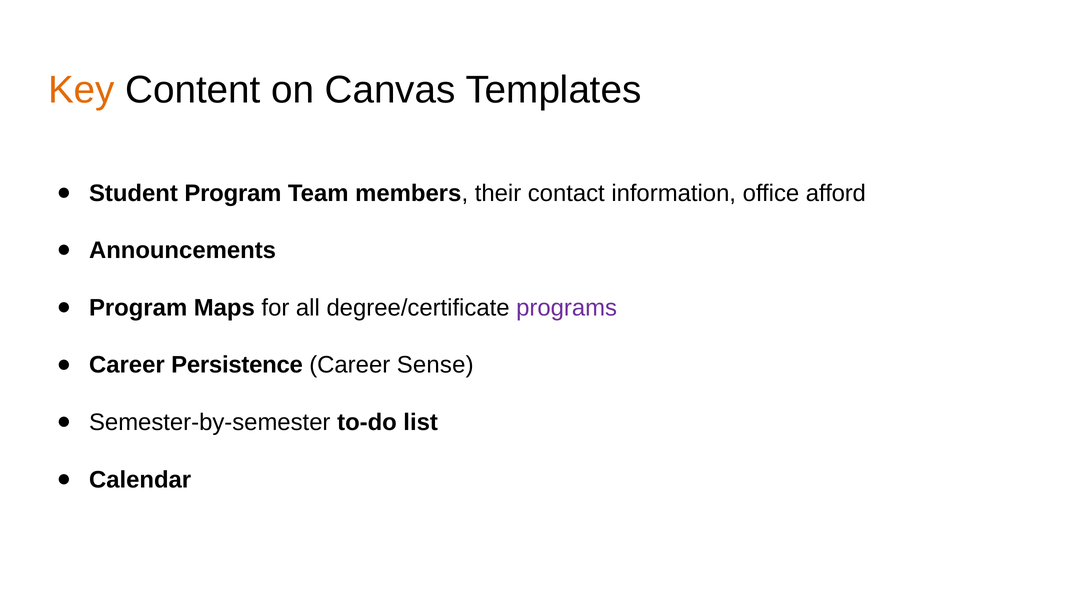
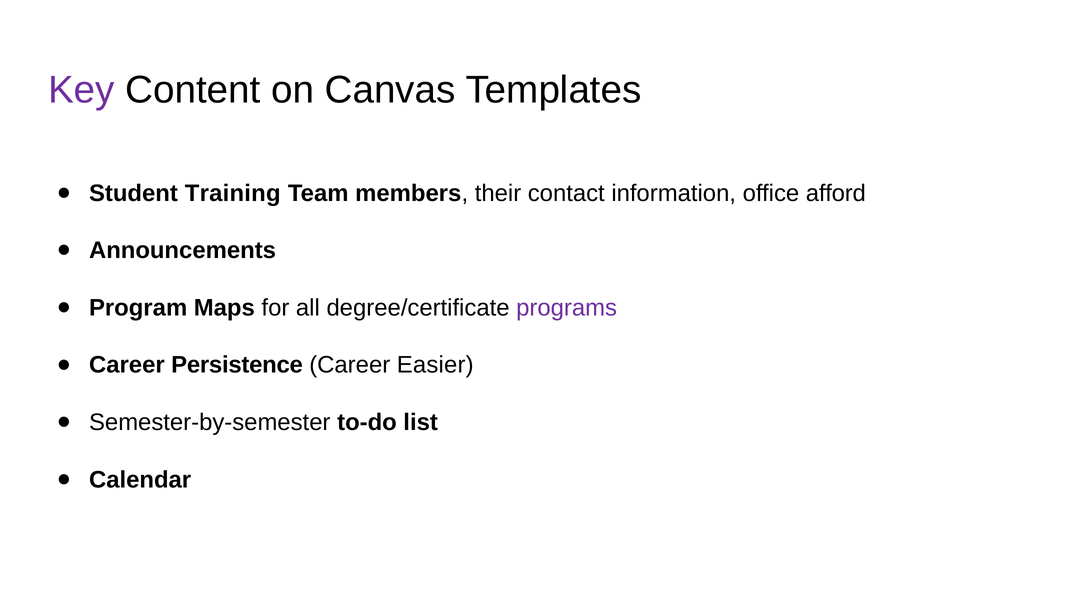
Key colour: orange -> purple
Student Program: Program -> Training
Sense: Sense -> Easier
